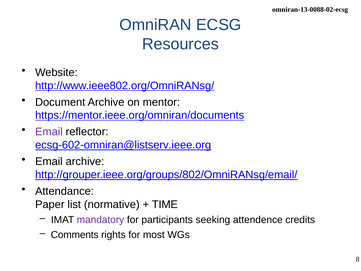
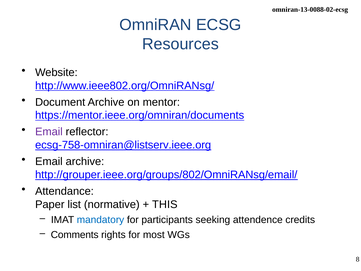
ecsg-602-omniran@listserv.ieee.org: ecsg-602-omniran@listserv.ieee.org -> ecsg-758-omniran@listserv.ieee.org
TIME: TIME -> THIS
mandatory colour: purple -> blue
